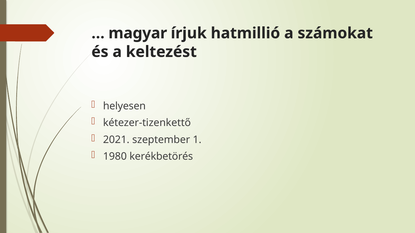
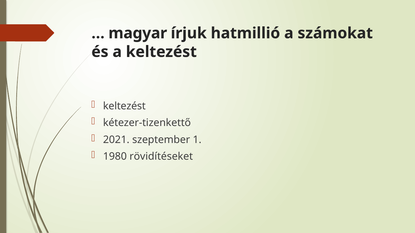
helyesen at (124, 106): helyesen -> keltezést
kerékbetörés: kerékbetörés -> rövidítéseket
